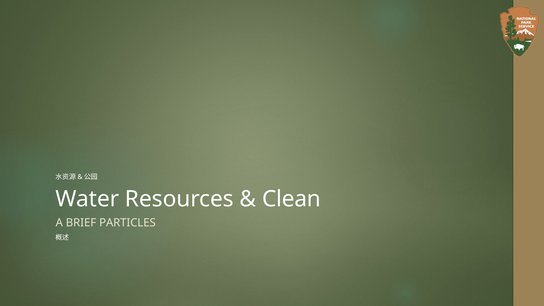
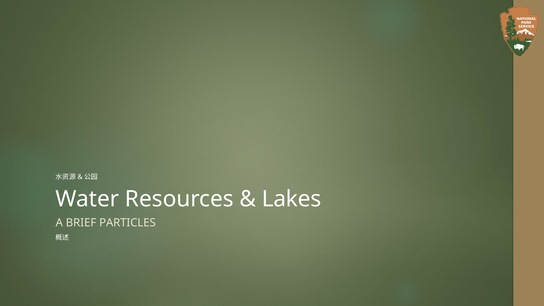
Clean: Clean -> Lakes
